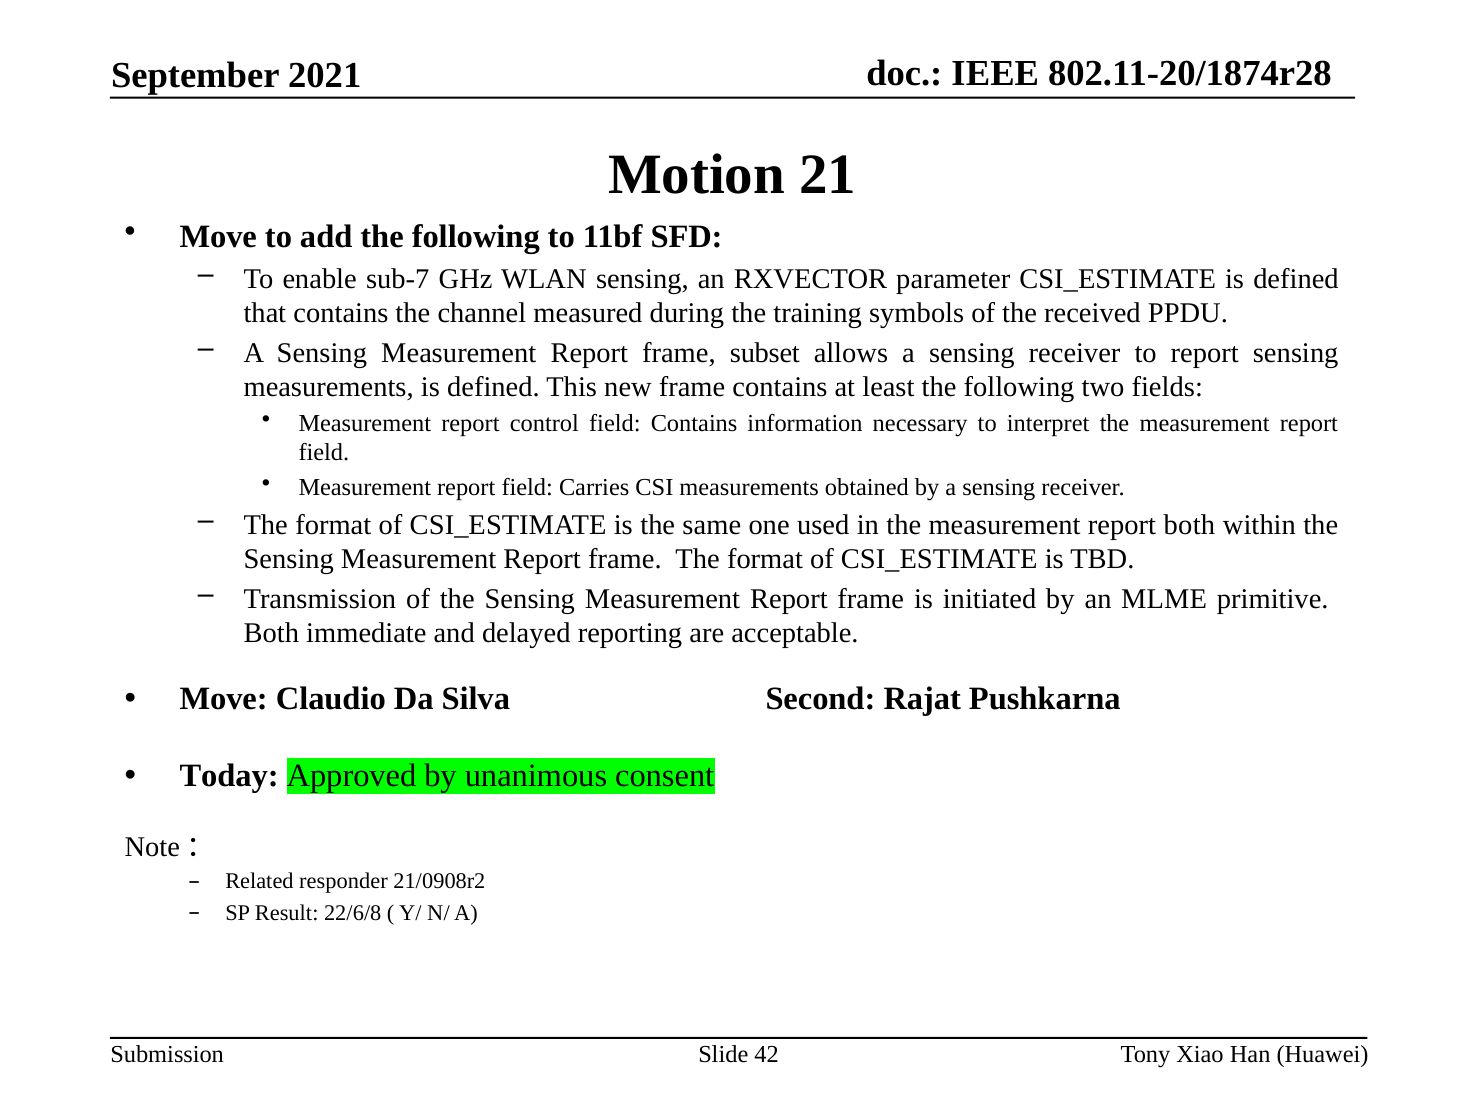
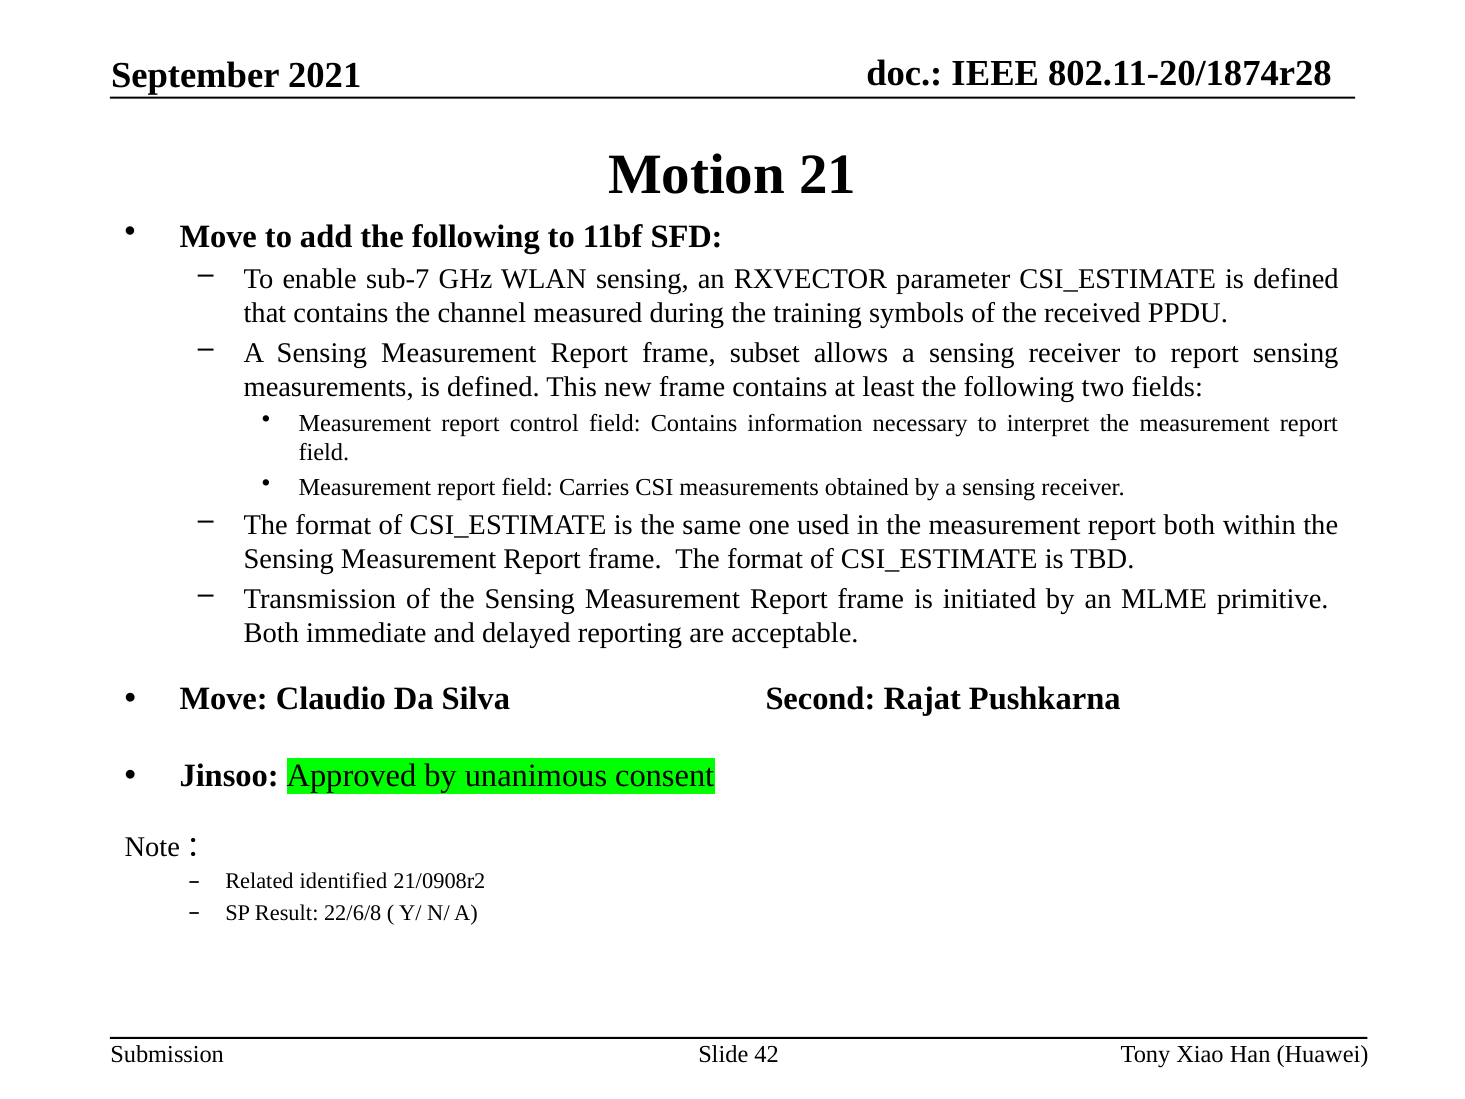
Today: Today -> Jinsoo
responder: responder -> identified
